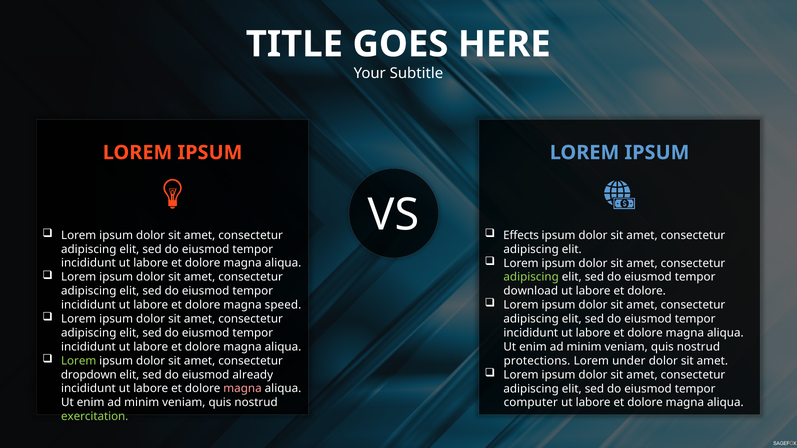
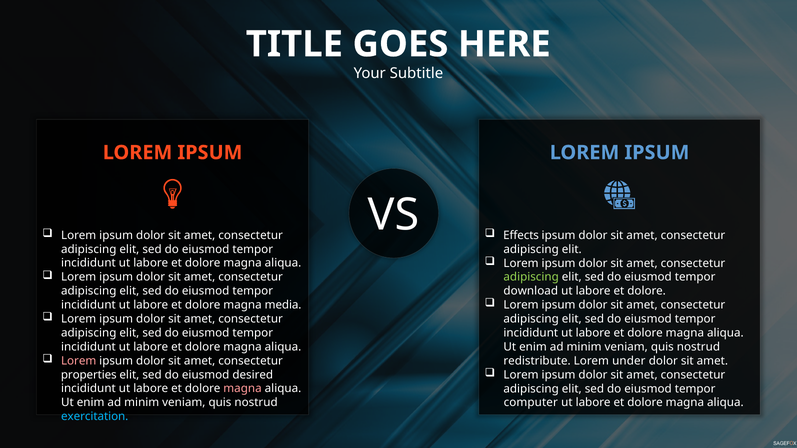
speed: speed -> media
Lorem at (79, 361) colour: light green -> pink
protections: protections -> redistribute
dropdown: dropdown -> properties
already: already -> desired
exercitation colour: light green -> light blue
